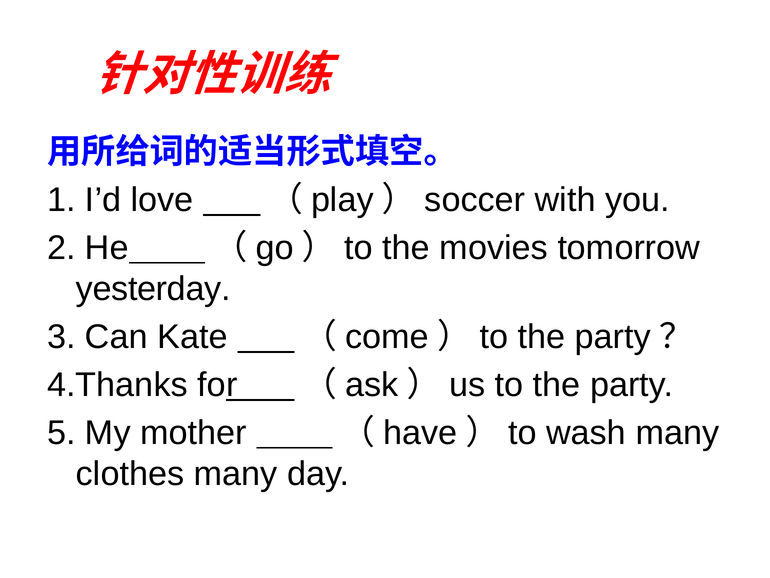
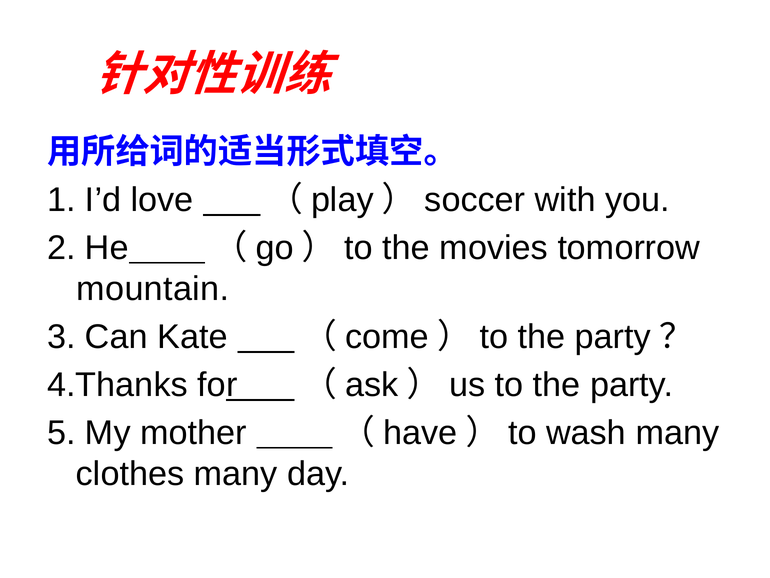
yesterday: yesterday -> mountain
